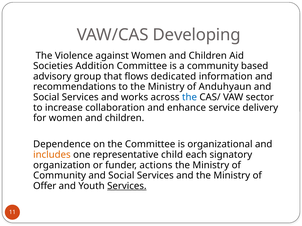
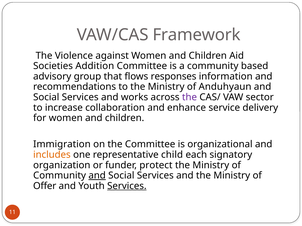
Developing: Developing -> Framework
dedicated: dedicated -> responses
the at (189, 97) colour: blue -> purple
Dependence: Dependence -> Immigration
actions: actions -> protect
and at (97, 176) underline: none -> present
